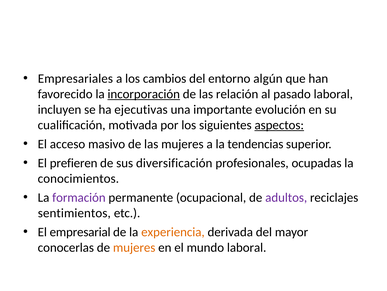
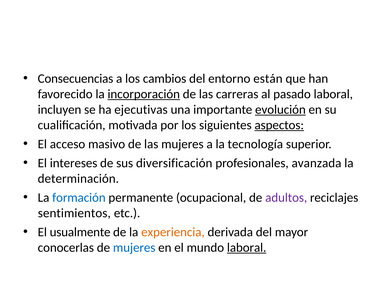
Empresariales: Empresariales -> Consecuencias
algún: algún -> están
relación: relación -> carreras
evolución underline: none -> present
tendencias: tendencias -> tecnología
prefieren: prefieren -> intereses
ocupadas: ocupadas -> avanzada
conocimientos: conocimientos -> determinación
formación colour: purple -> blue
empresarial: empresarial -> usualmente
mujeres at (134, 247) colour: orange -> blue
laboral at (247, 247) underline: none -> present
